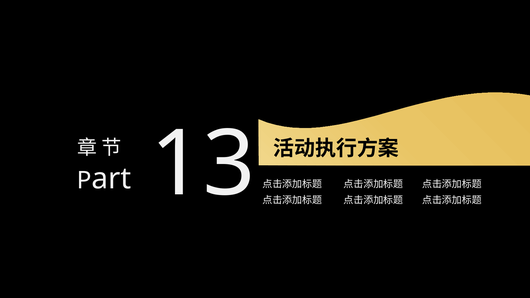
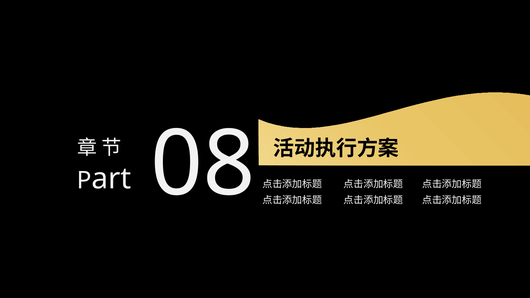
13: 13 -> 08
